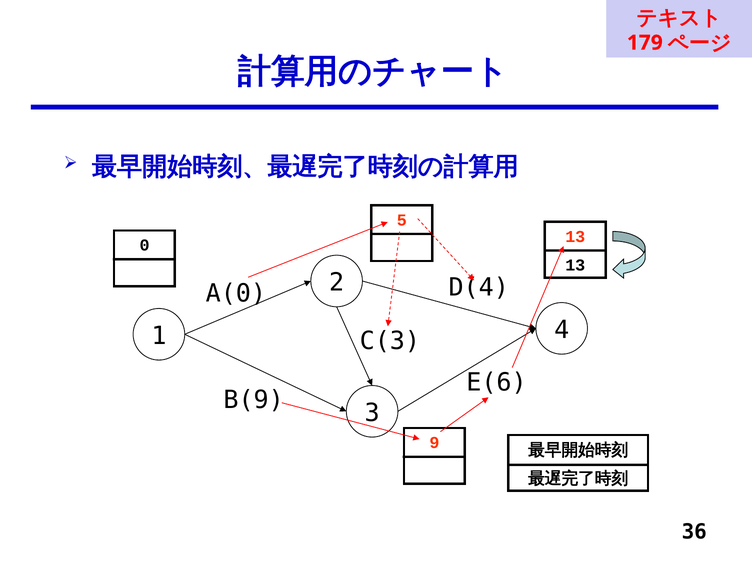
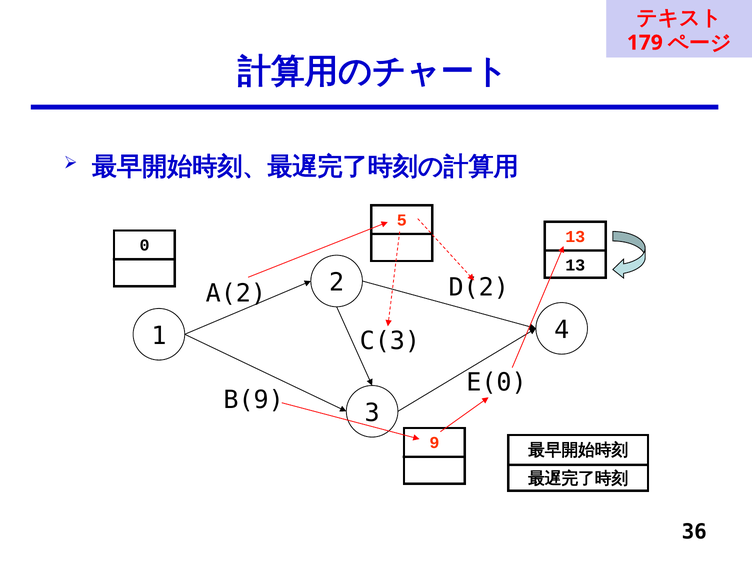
D(4: D(4 -> D(2
A(0: A(0 -> A(2
E(6: E(6 -> E(0
